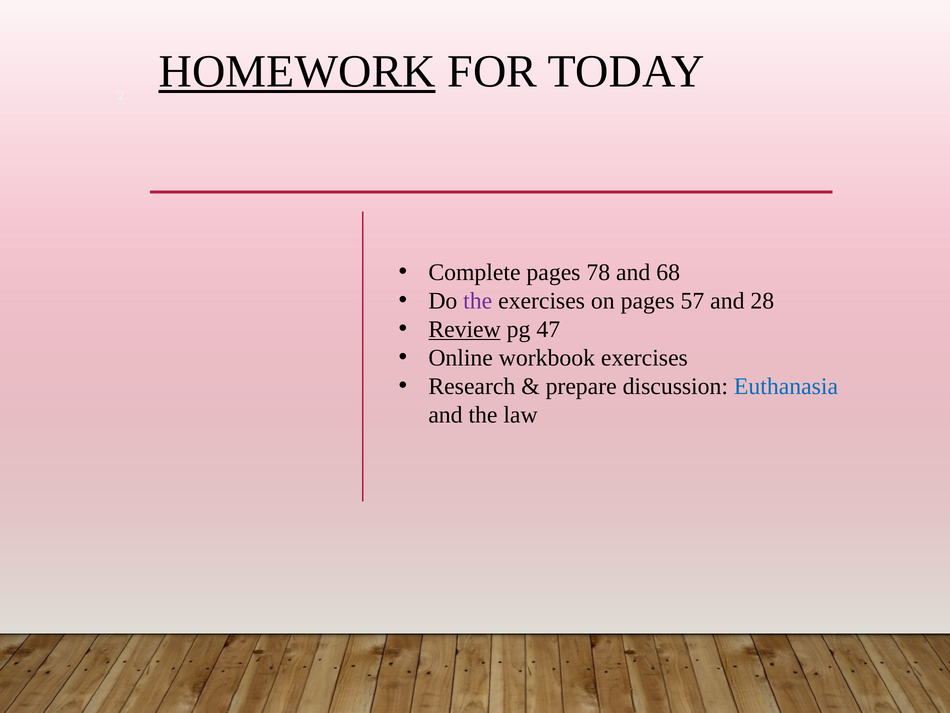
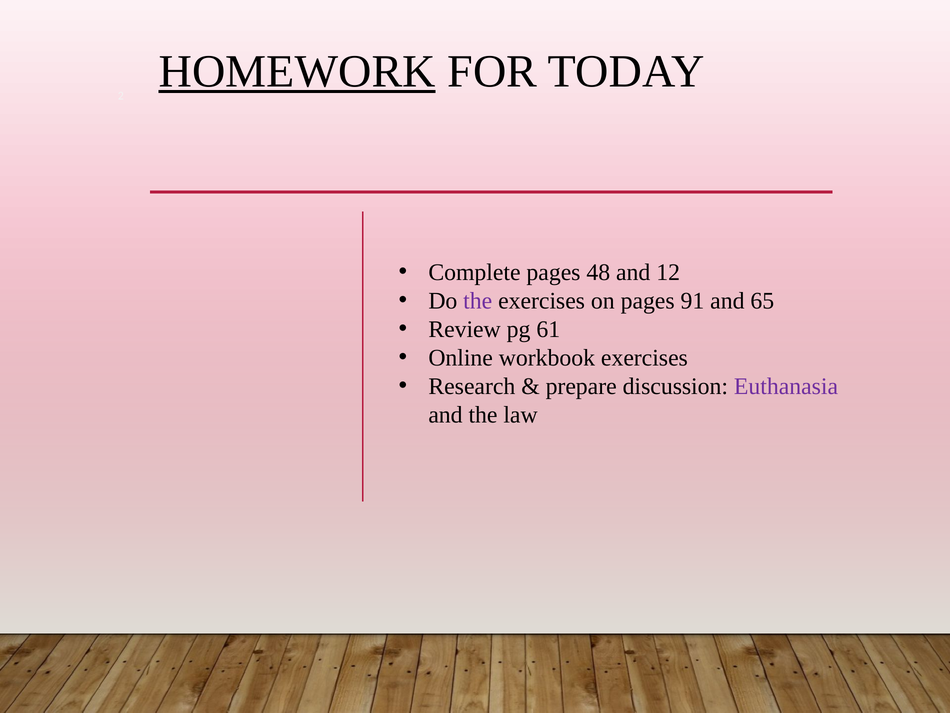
78: 78 -> 48
68: 68 -> 12
57: 57 -> 91
28: 28 -> 65
Review underline: present -> none
47: 47 -> 61
Euthanasia colour: blue -> purple
